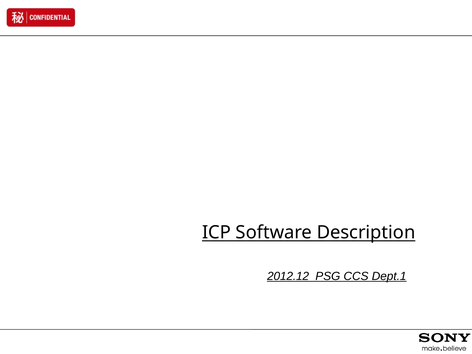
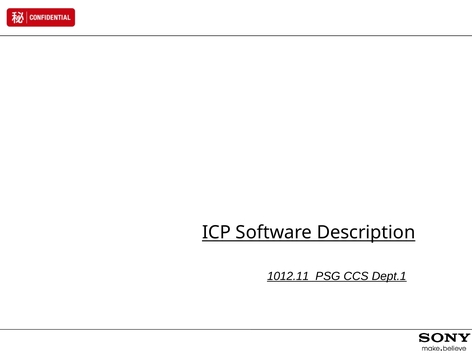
2012.12: 2012.12 -> 1012.11
